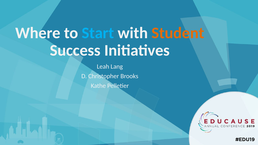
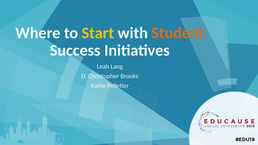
Start colour: light blue -> yellow
